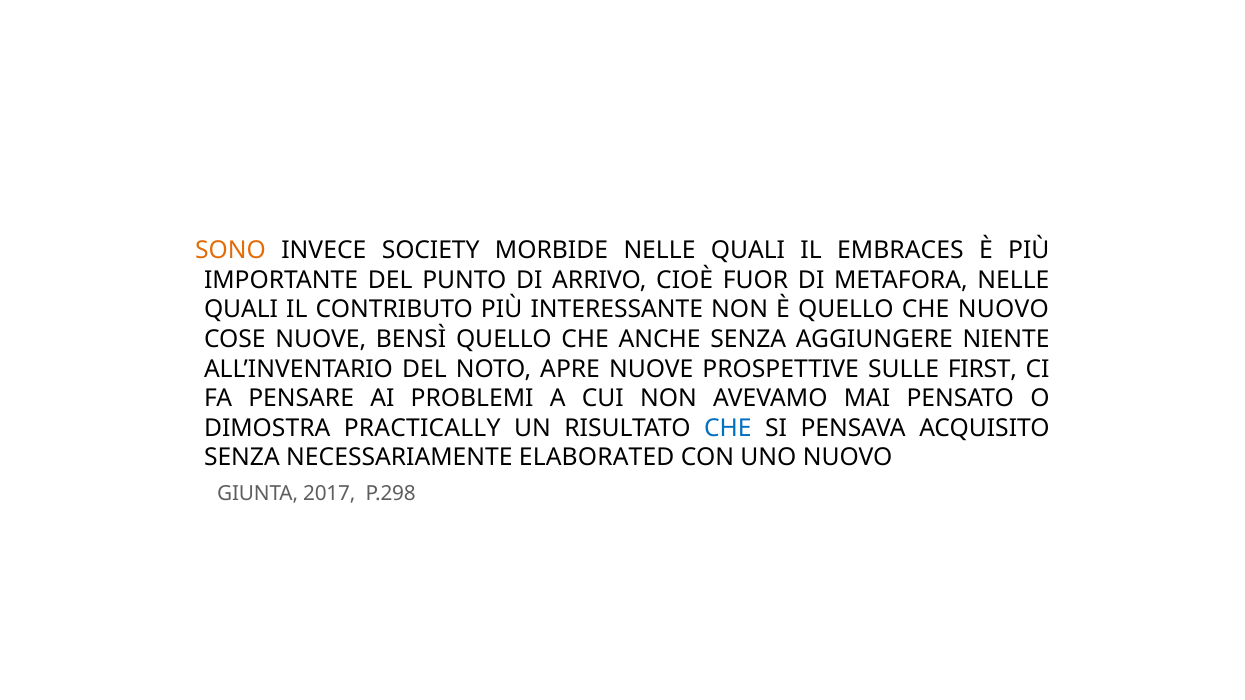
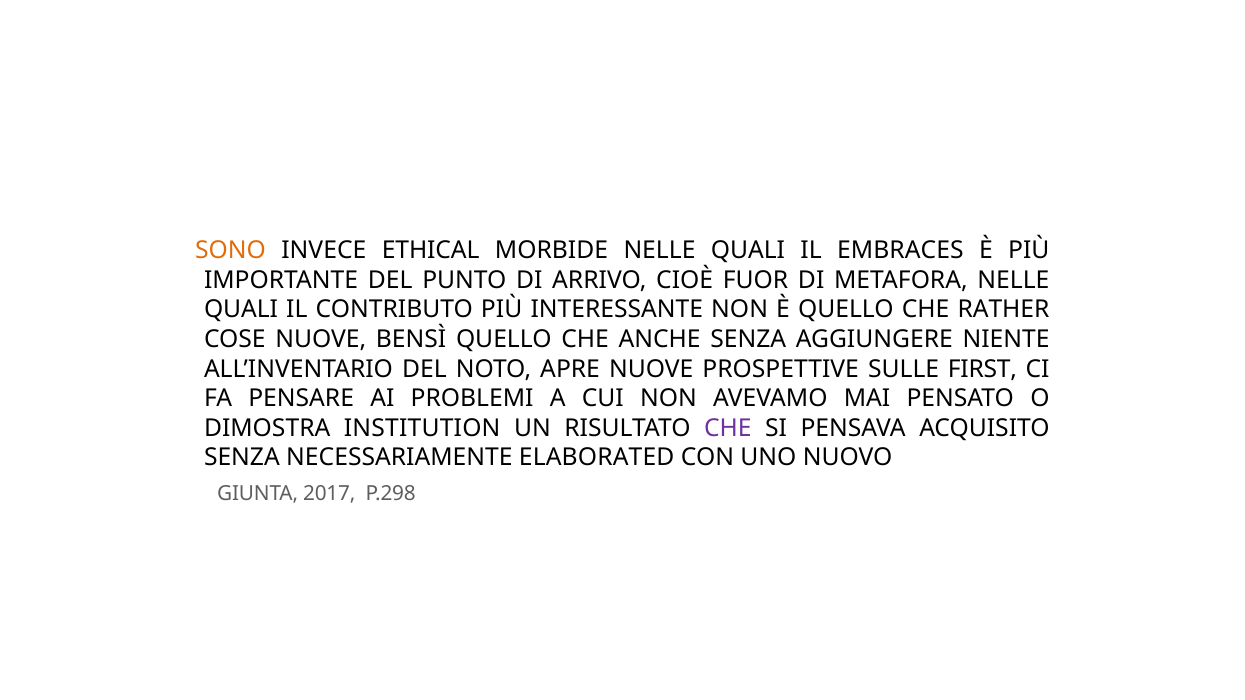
SOCIETY: SOCIETY -> ETHICAL
CHE NUOVO: NUOVO -> RATHER
PRACTICALLY: PRACTICALLY -> INSTITUTION
CHE at (728, 428) colour: blue -> purple
